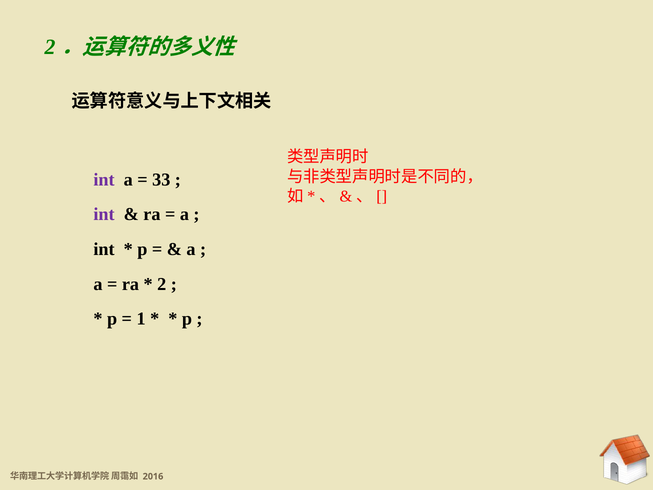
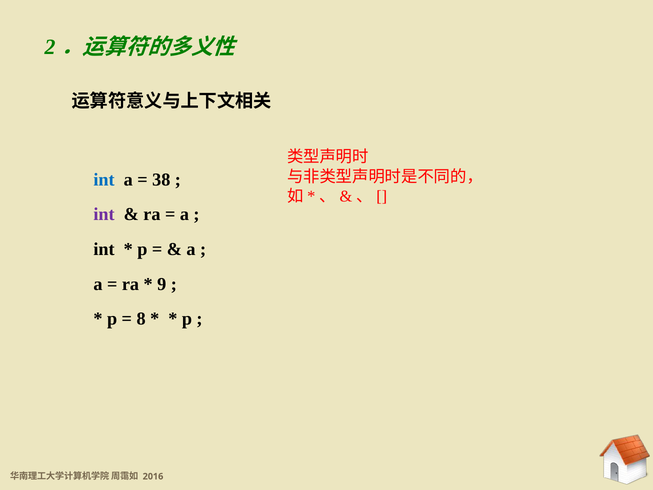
int at (104, 179) colour: purple -> blue
33: 33 -> 38
2: 2 -> 9
1: 1 -> 8
